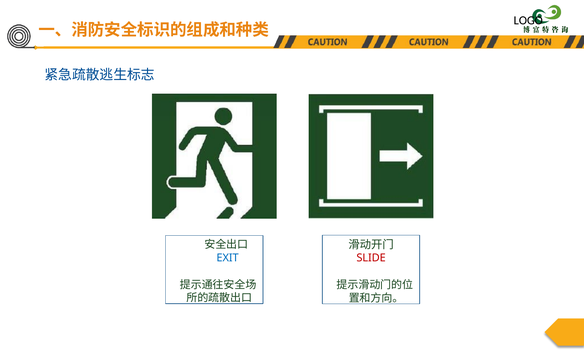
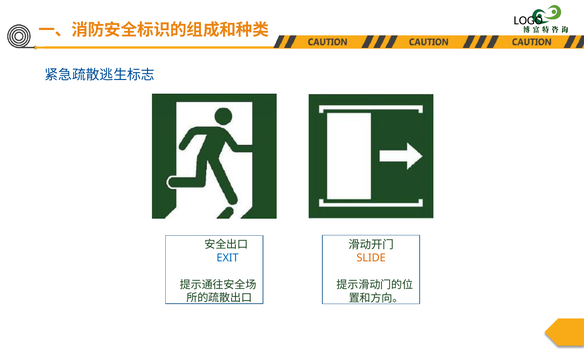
SLIDE colour: red -> orange
